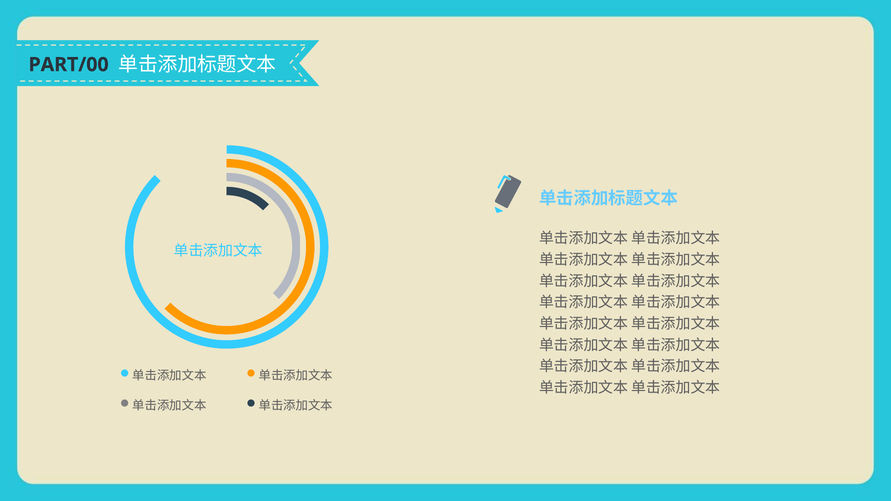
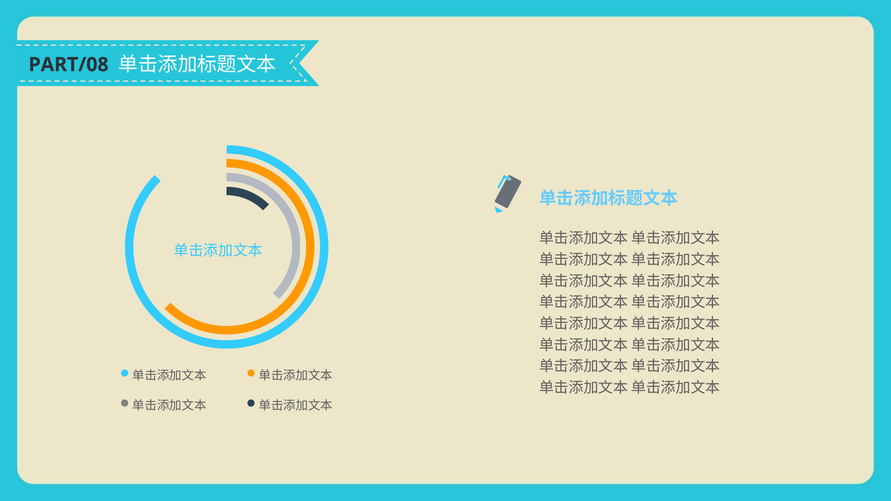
PART/00: PART/00 -> PART/08
